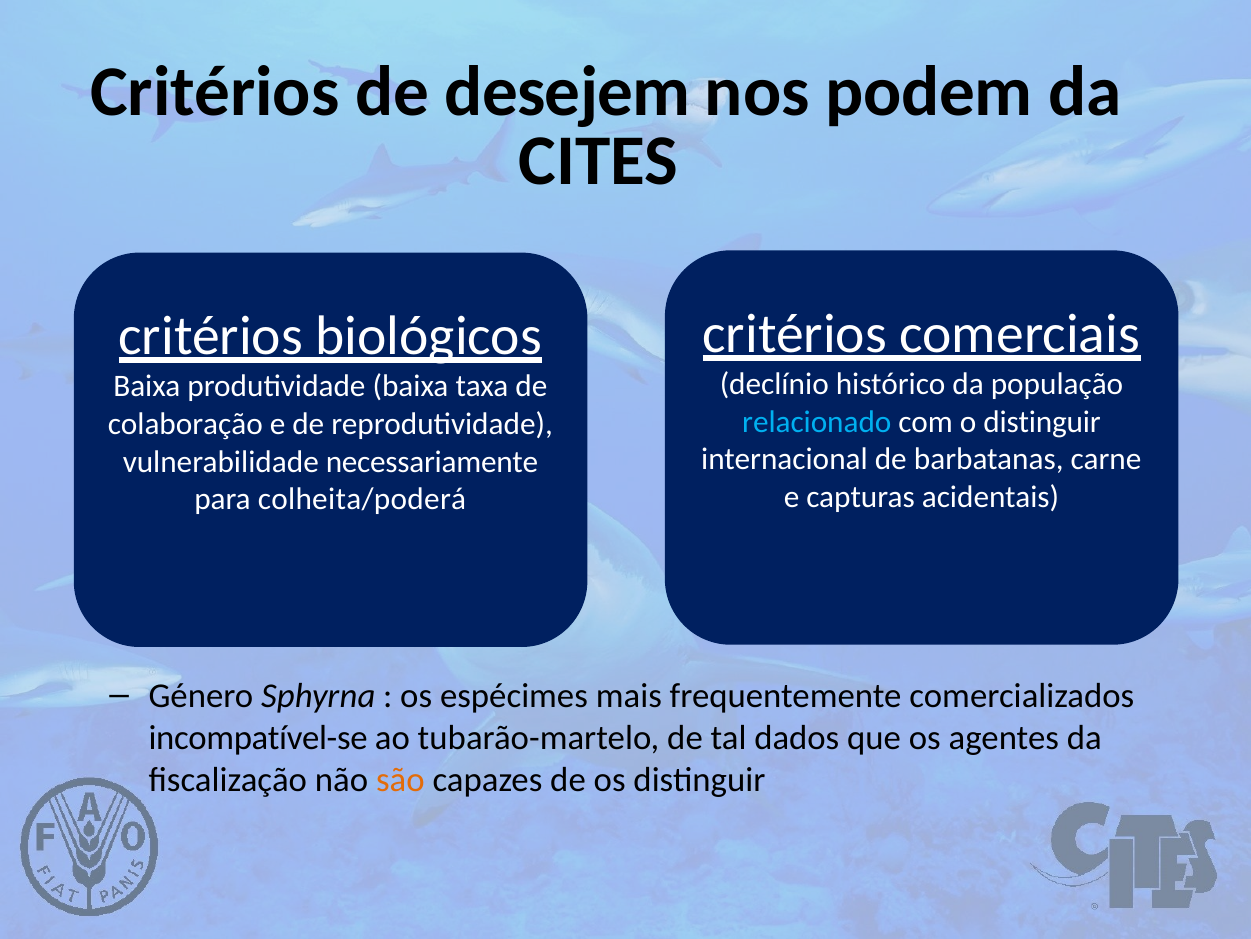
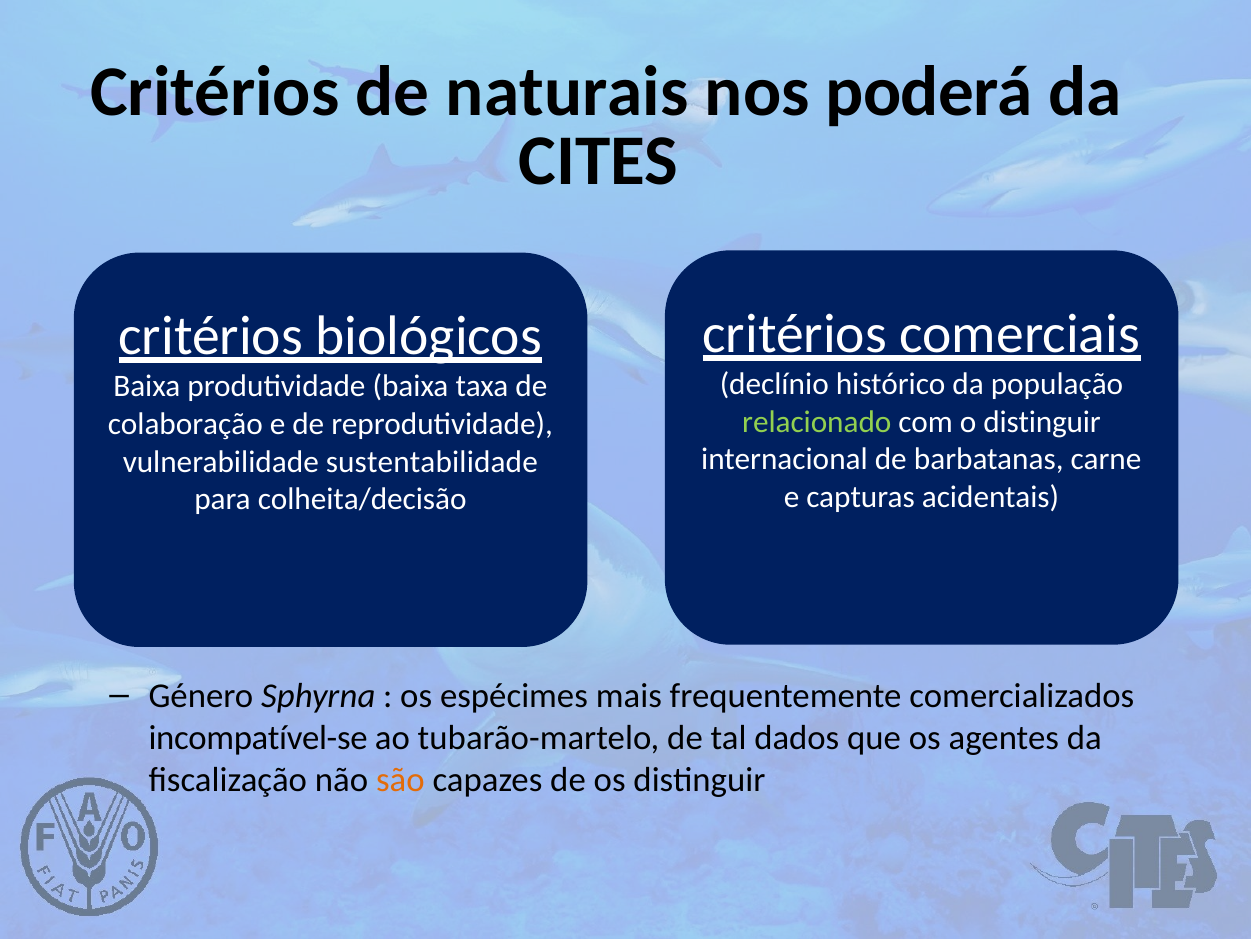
desejem: desejem -> naturais
podem: podem -> poderá
relacionado colour: light blue -> light green
necessariamente: necessariamente -> sustentabilidade
colheita/poderá: colheita/poderá -> colheita/decisão
